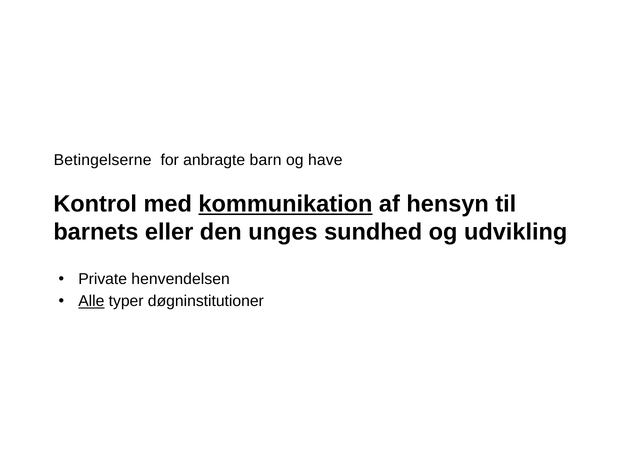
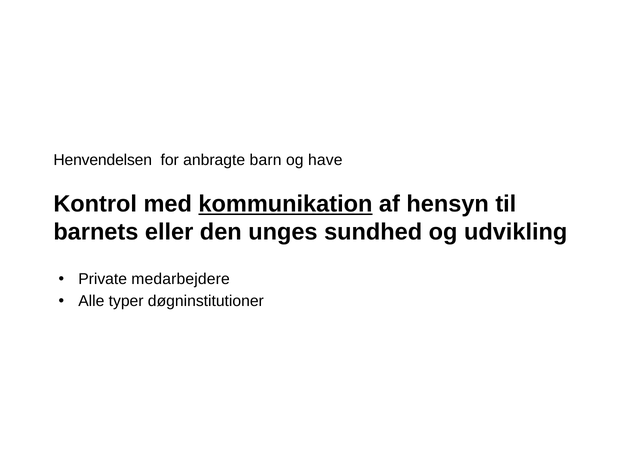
Betingelserne: Betingelserne -> Henvendelsen
henvendelsen: henvendelsen -> medarbejdere
Alle underline: present -> none
